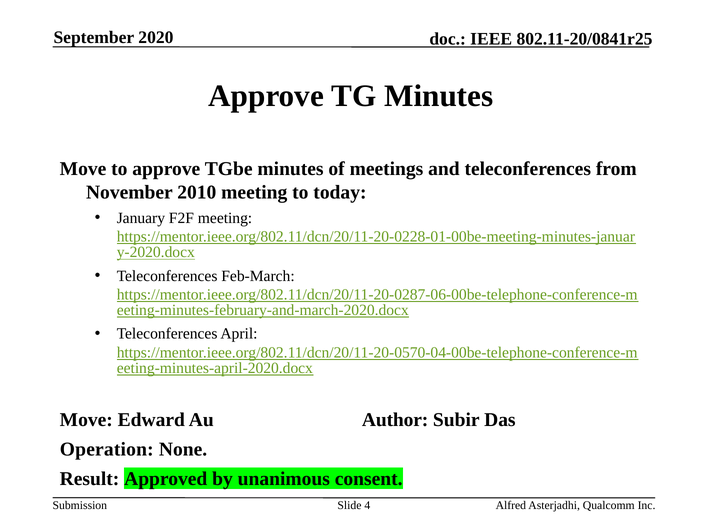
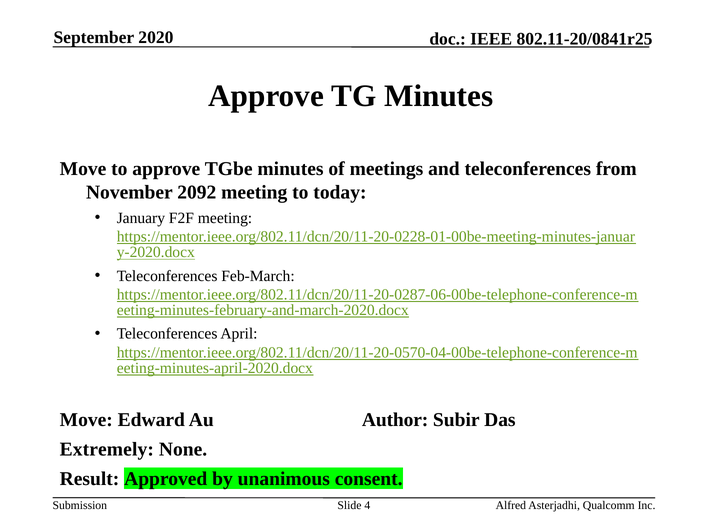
2010: 2010 -> 2092
Operation: Operation -> Extremely
